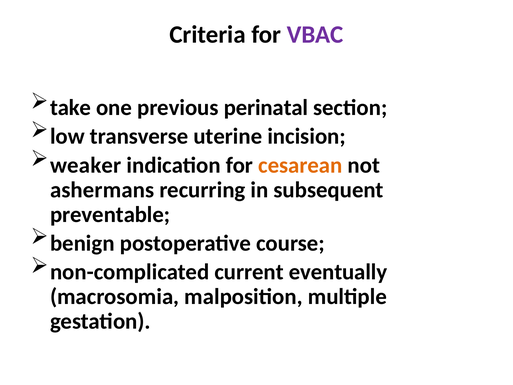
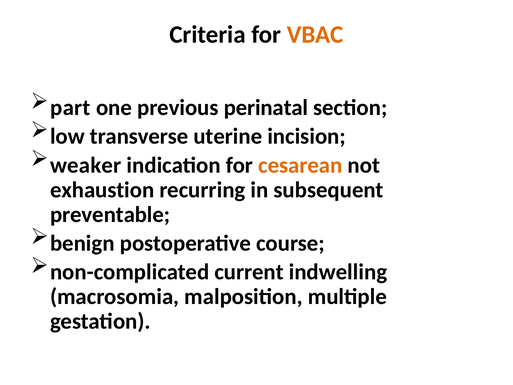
VBAC colour: purple -> orange
take: take -> part
ashermans: ashermans -> exhaustion
eventually: eventually -> indwelling
